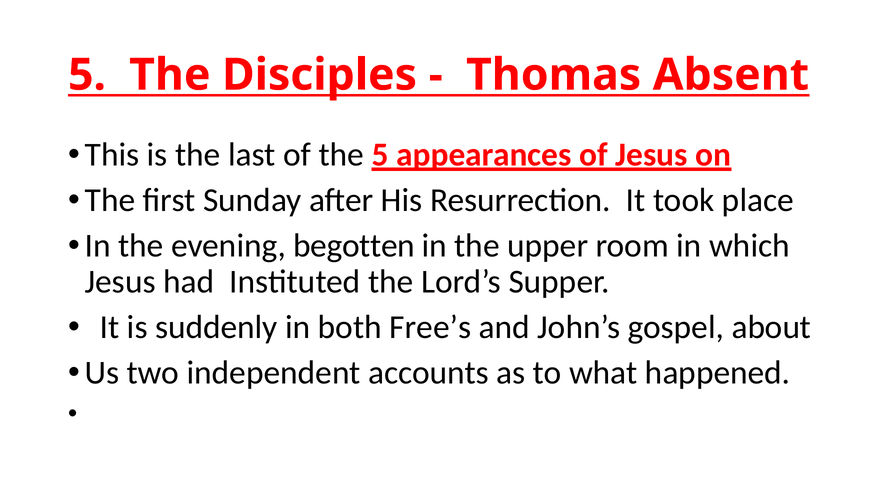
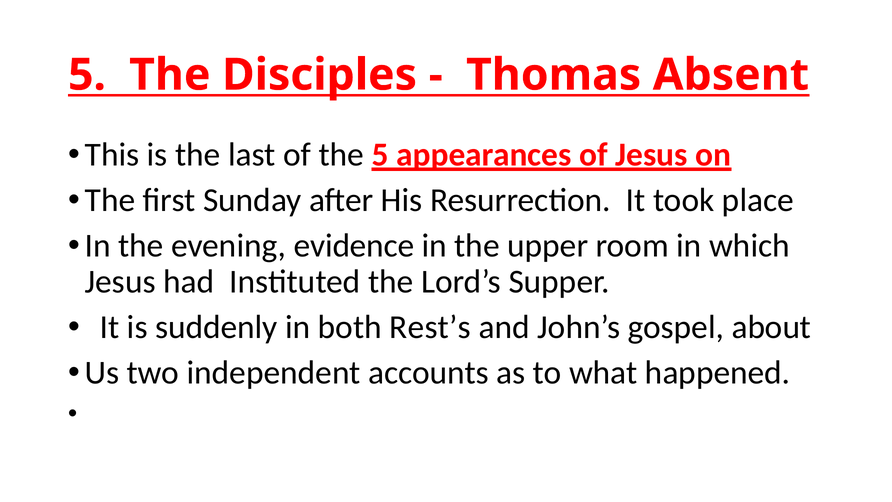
begotten: begotten -> evidence
Free’s: Free’s -> Rest’s
